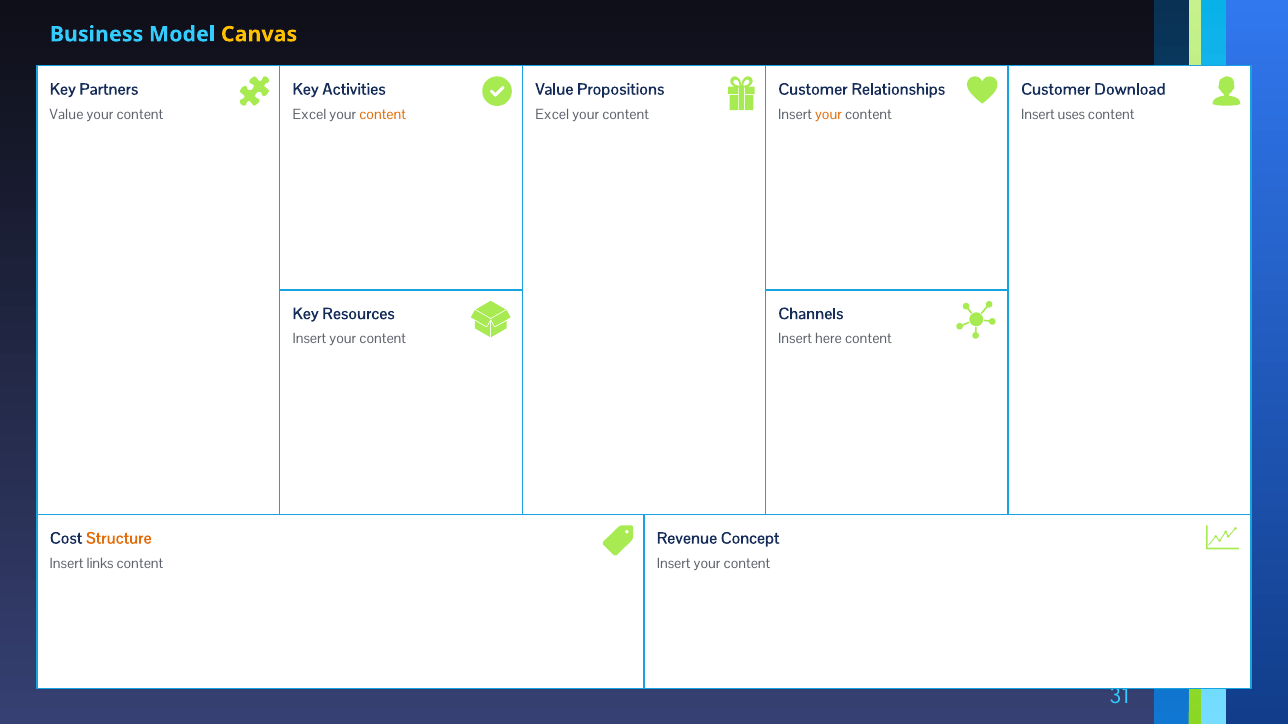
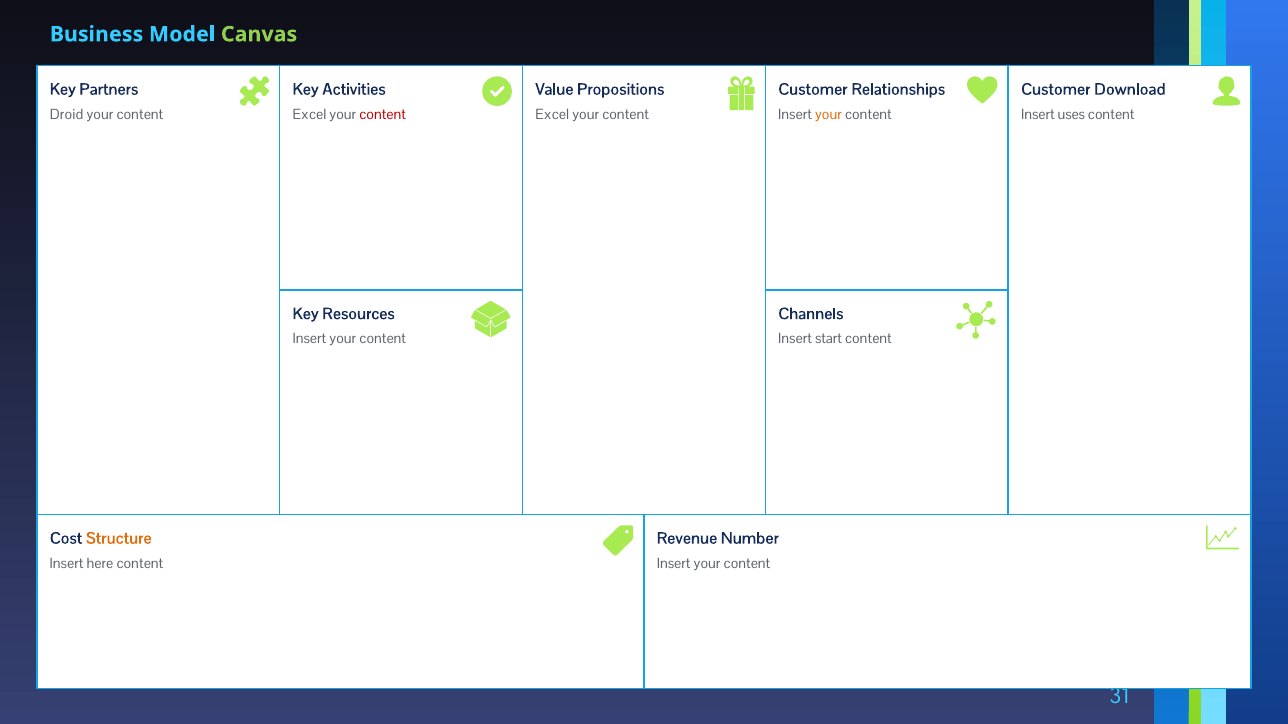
Canvas colour: yellow -> light green
Value at (67, 115): Value -> Droid
content at (383, 115) colour: orange -> red
here: here -> start
Concept: Concept -> Number
links: links -> here
